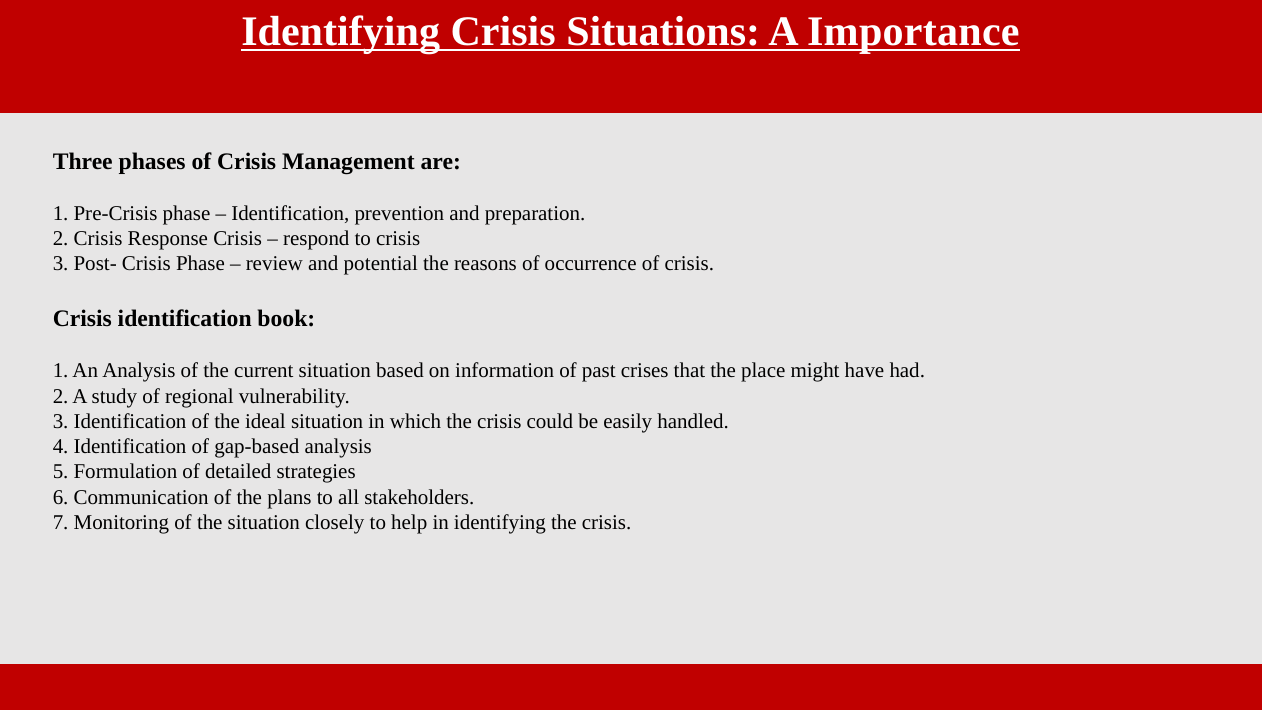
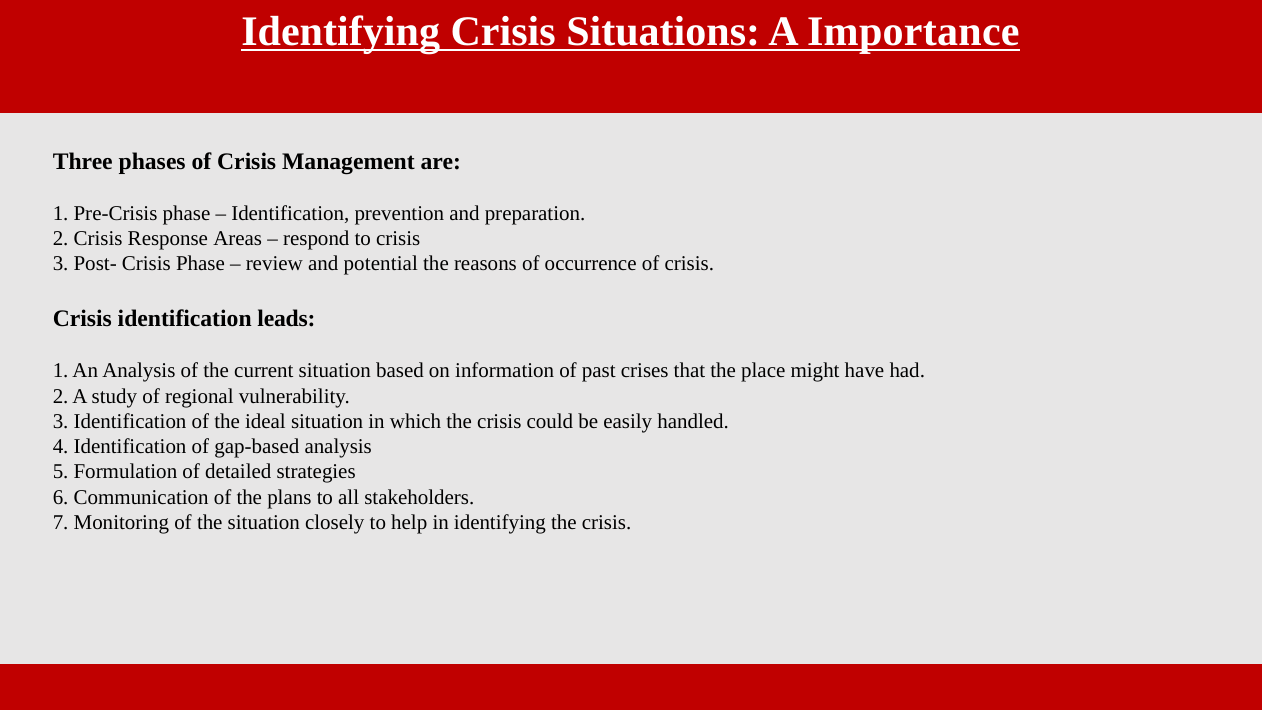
Response Crisis: Crisis -> Areas
book: book -> leads
